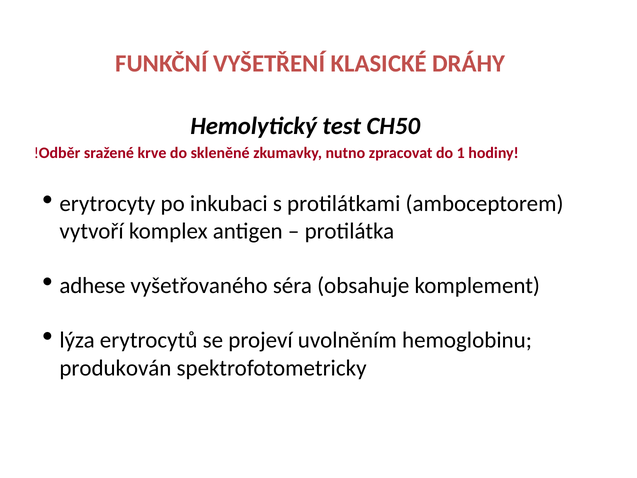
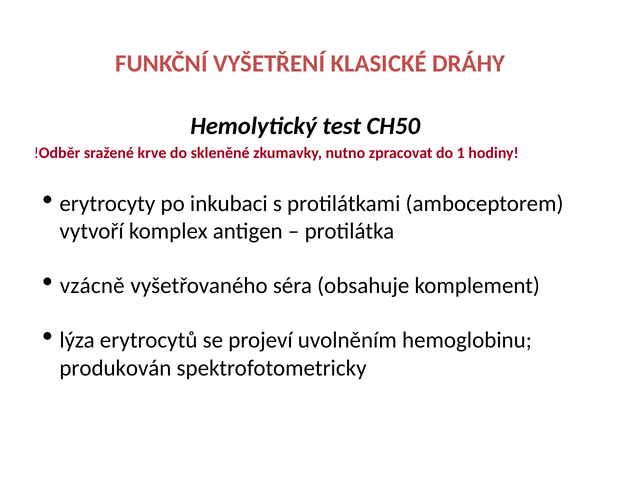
adhese: adhese -> vzácně
